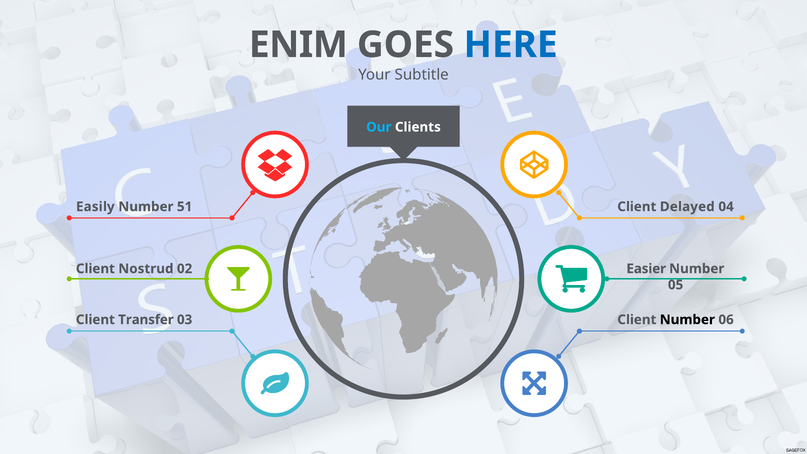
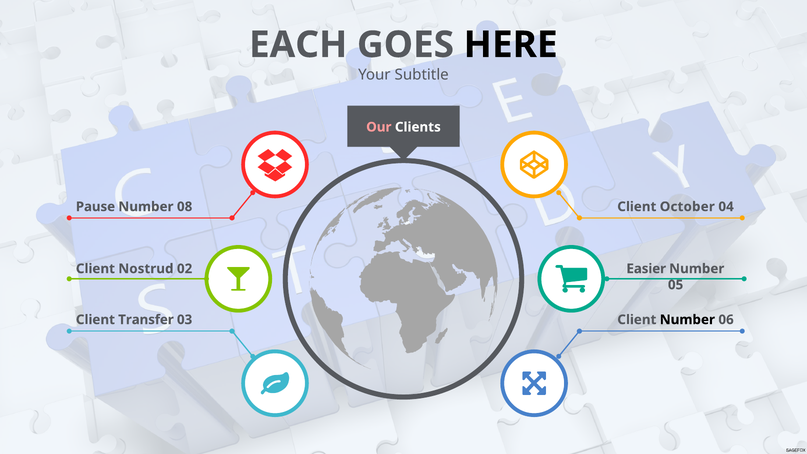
ENIM: ENIM -> EACH
HERE colour: blue -> black
Our colour: light blue -> pink
Easily: Easily -> Pause
51: 51 -> 08
Delayed: Delayed -> October
